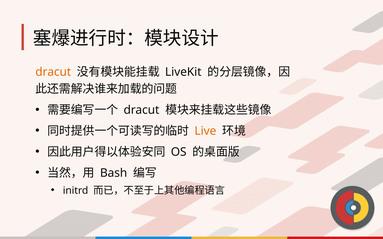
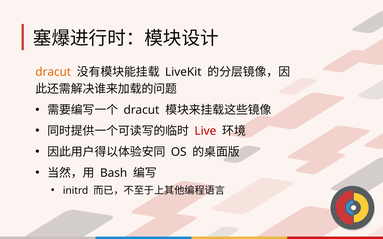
Live colour: orange -> red
